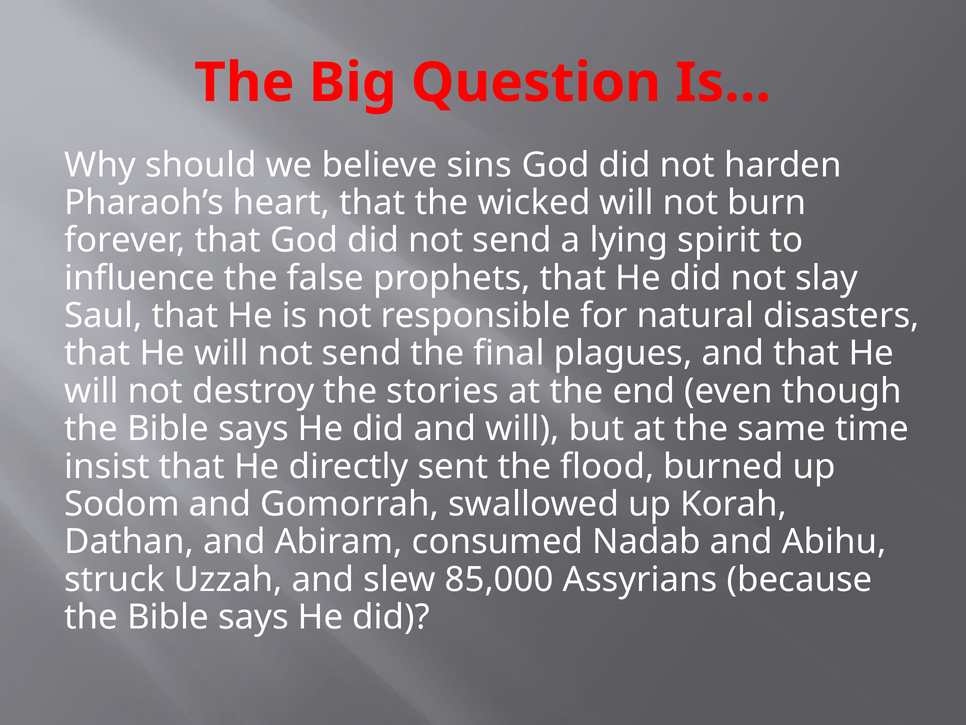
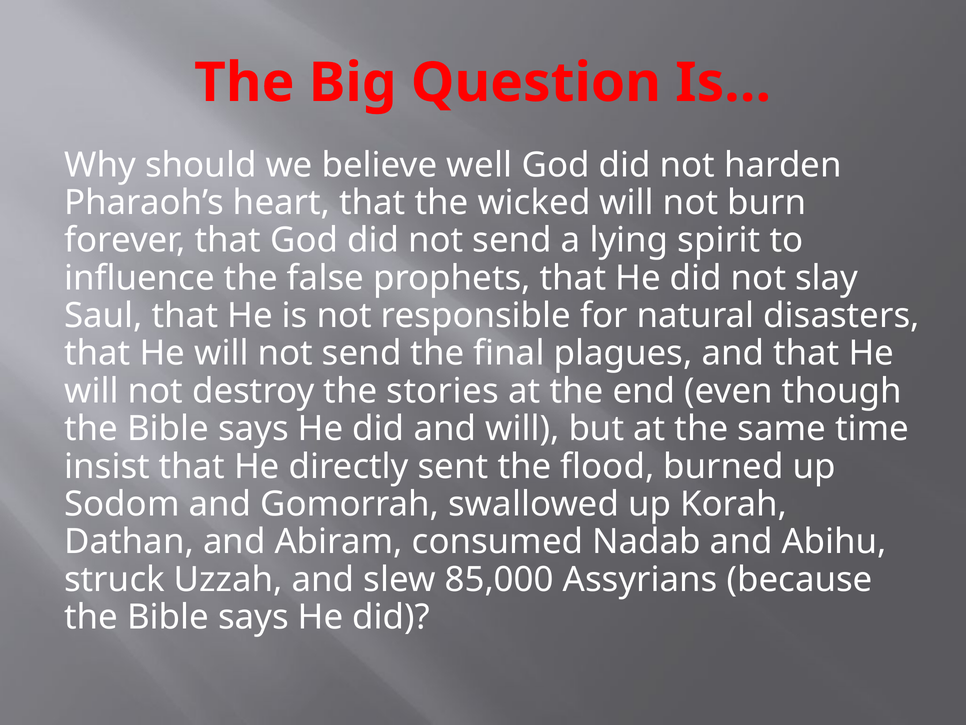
sins: sins -> well
